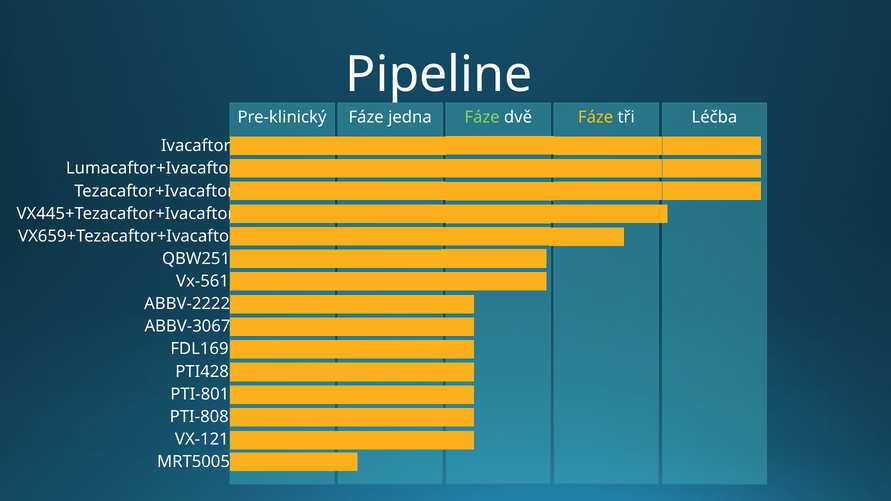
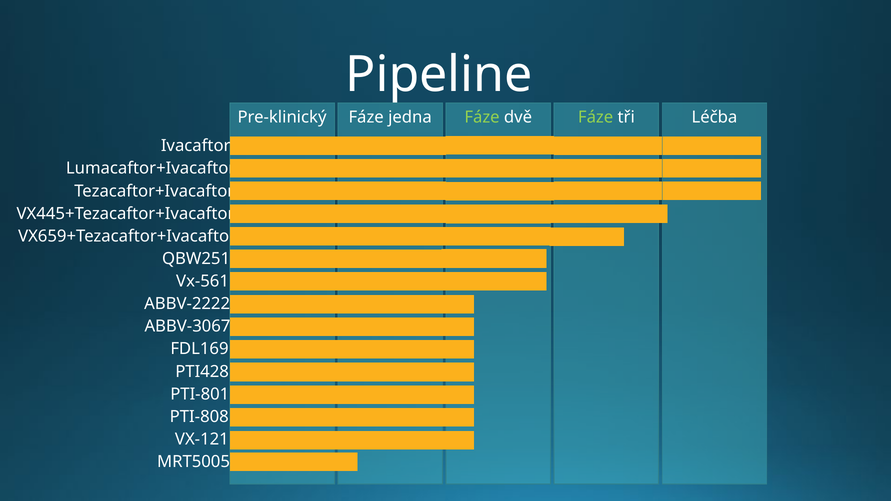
Fáze at (596, 117) colour: yellow -> light green
